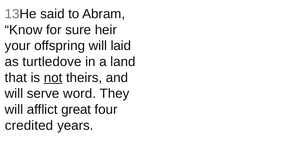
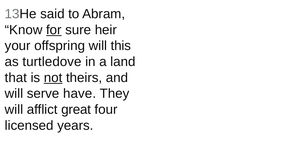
for underline: none -> present
laid: laid -> this
word: word -> have
credited: credited -> licensed
